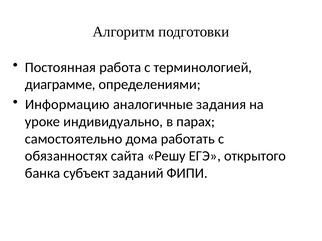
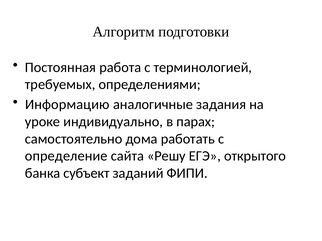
диаграмме: диаграмме -> требуемых
обязанностях: обязанностях -> определение
